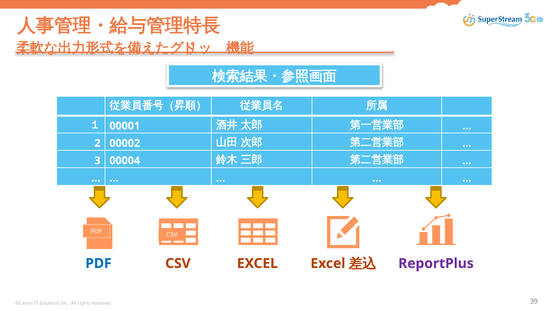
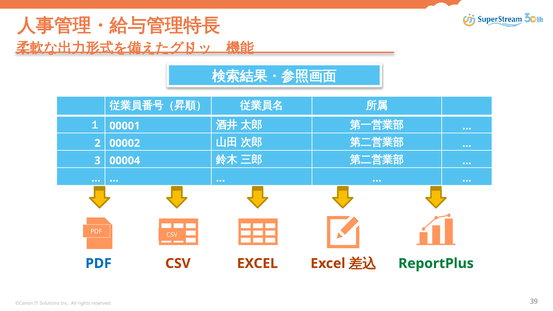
ReportPlus colour: purple -> green
